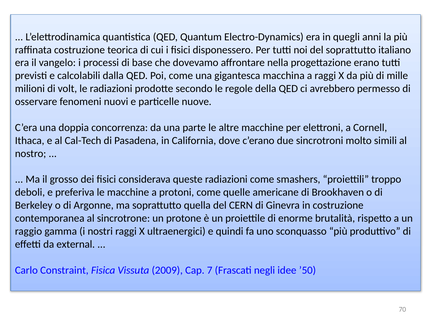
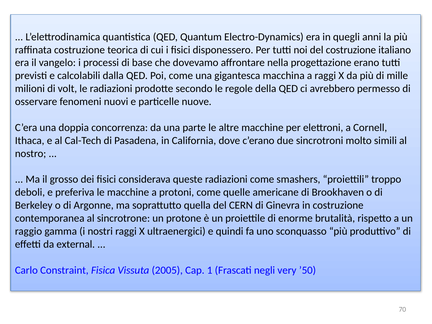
del soprattutto: soprattutto -> costruzione
2009: 2009 -> 2005
7: 7 -> 1
idee: idee -> very
